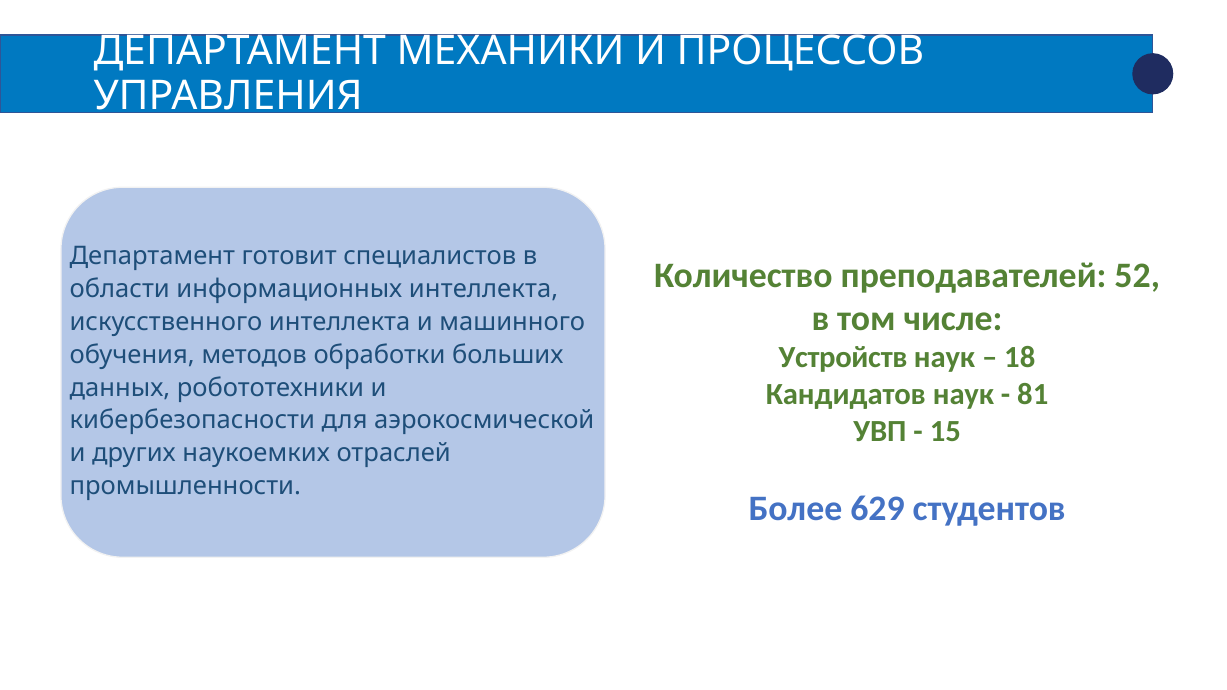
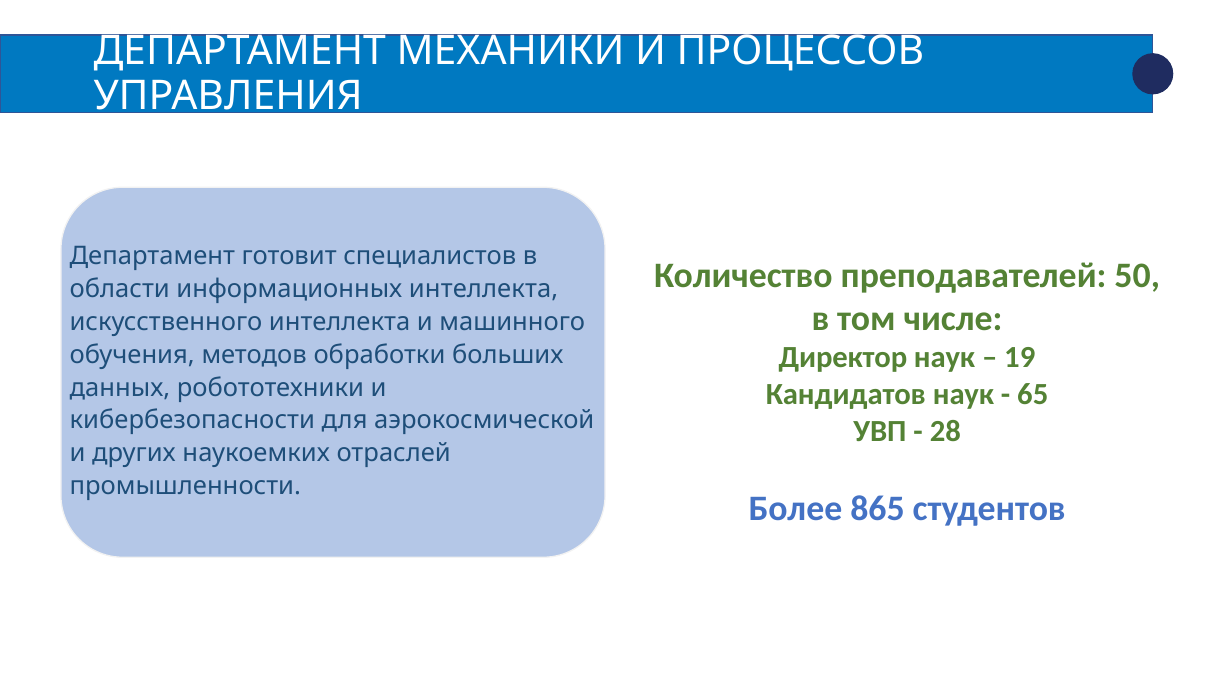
52: 52 -> 50
Устройств: Устройств -> Директор
18: 18 -> 19
81: 81 -> 65
15: 15 -> 28
629: 629 -> 865
